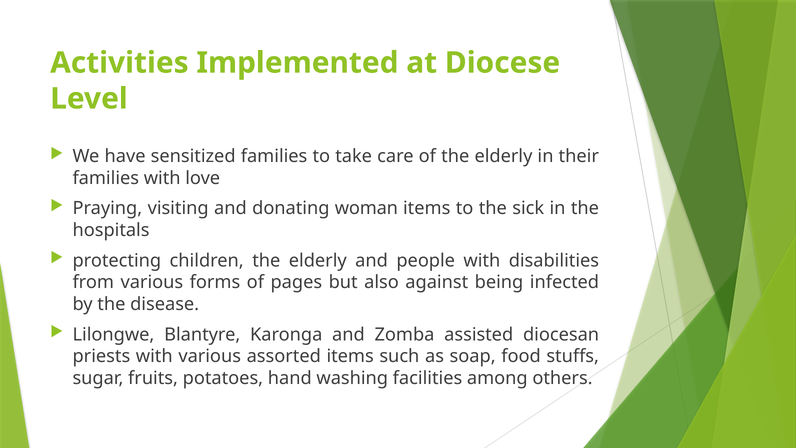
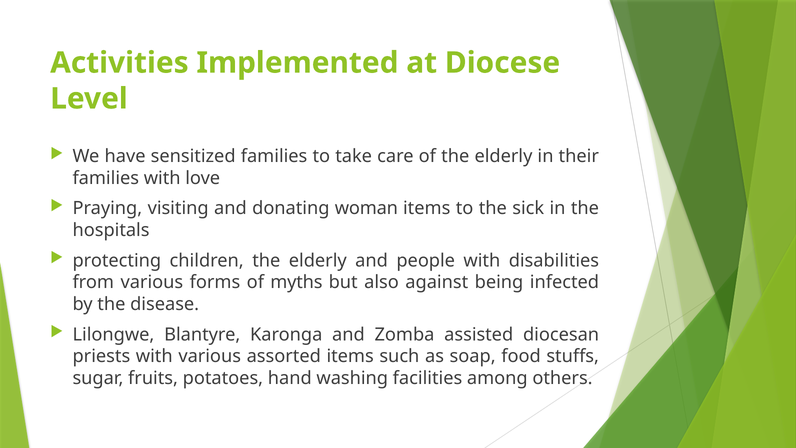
pages: pages -> myths
